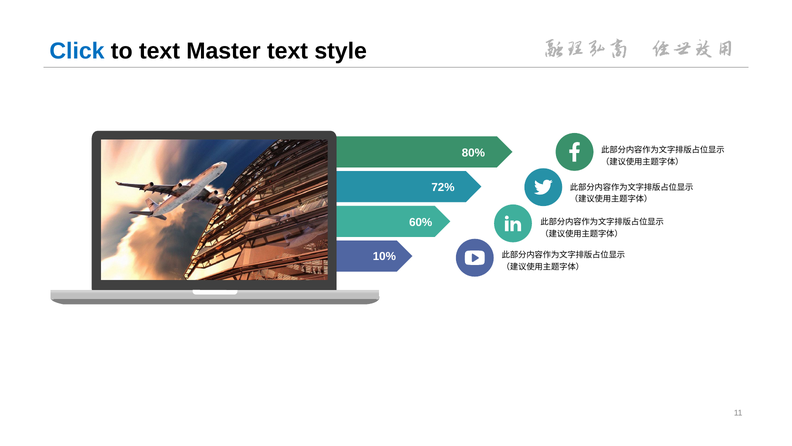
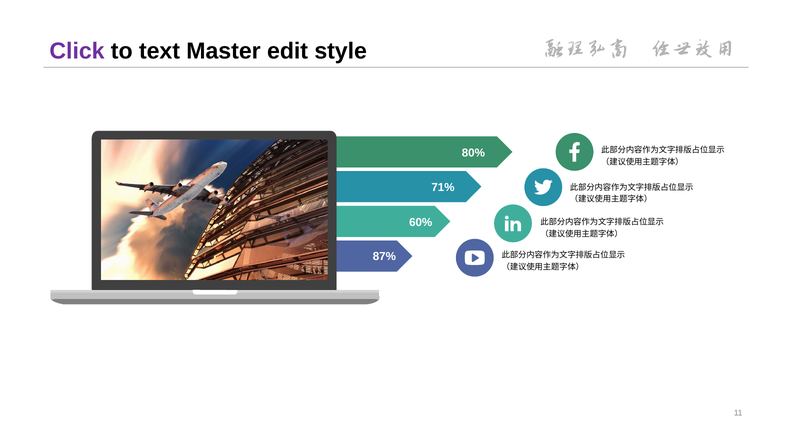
Click colour: blue -> purple
Master text: text -> edit
72%: 72% -> 71%
10%: 10% -> 87%
